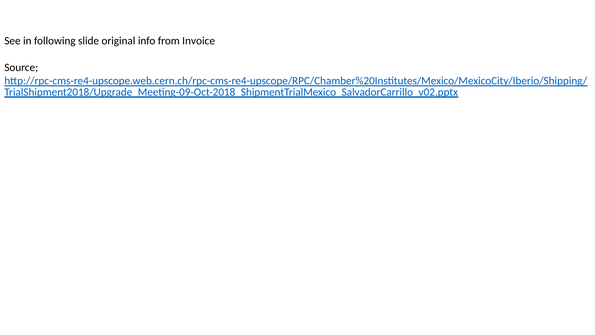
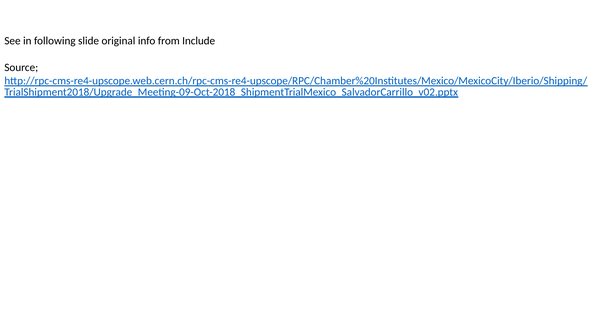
Invoice: Invoice -> Include
